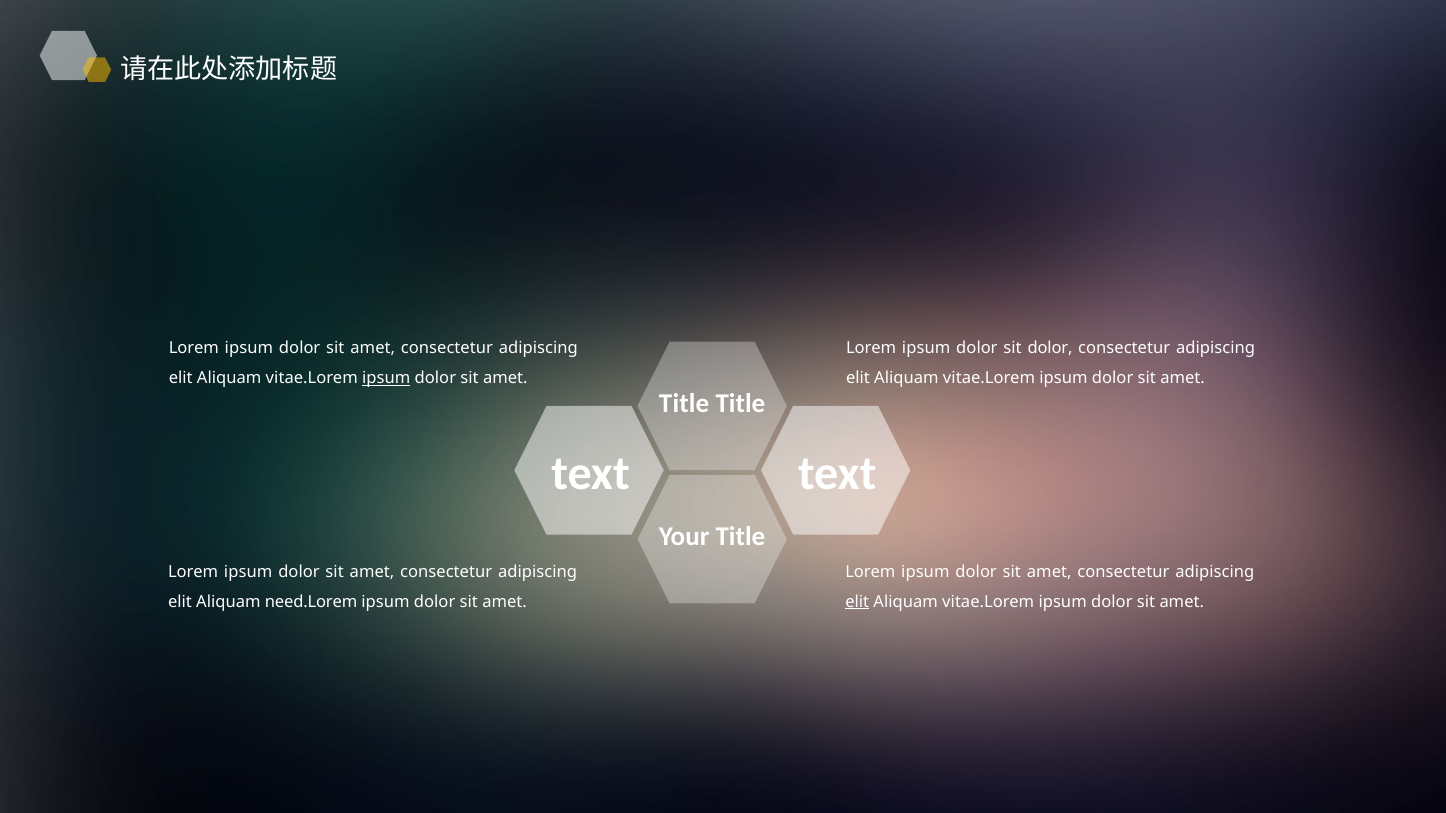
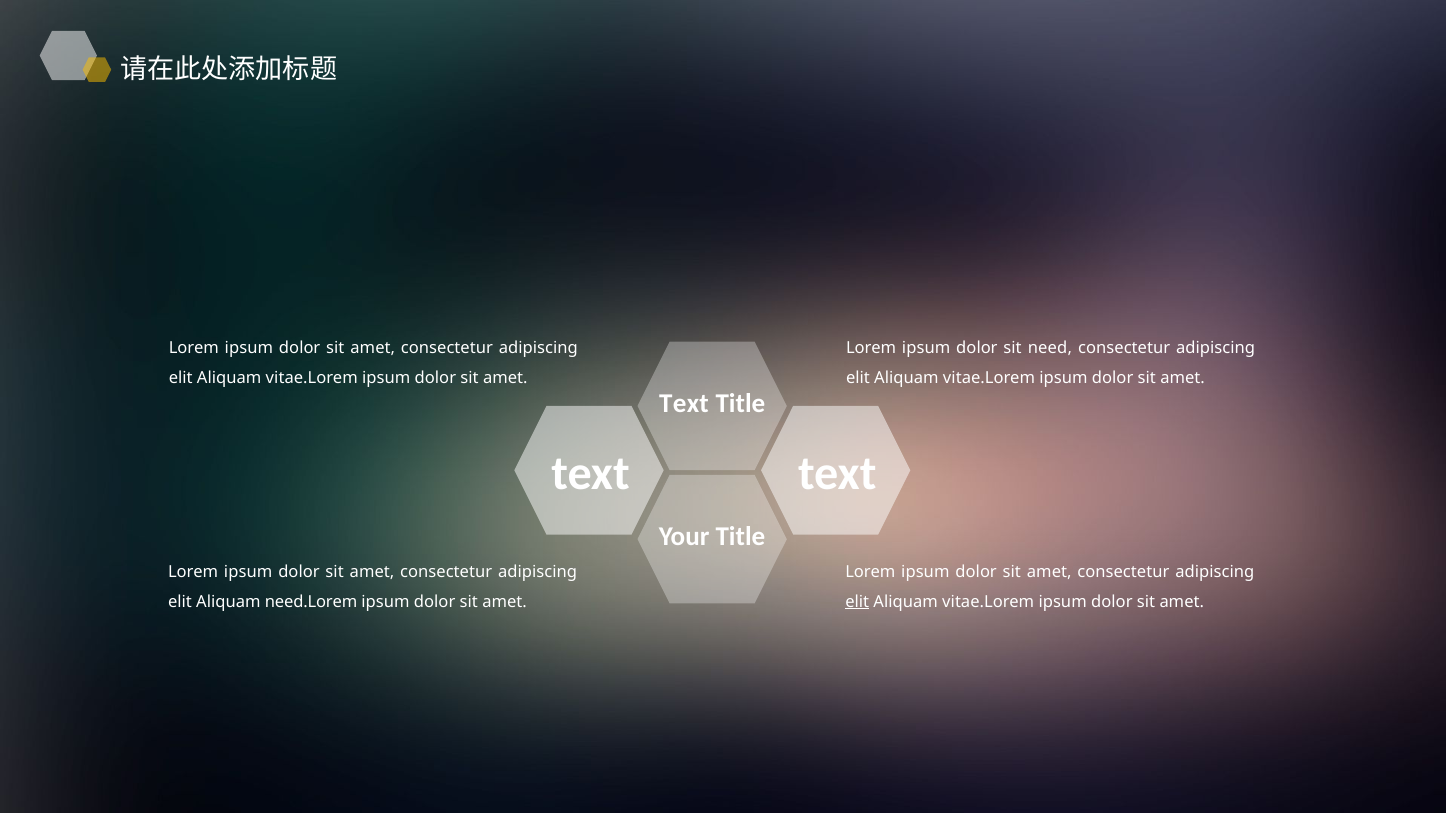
sit dolor: dolor -> need
ipsum at (386, 378) underline: present -> none
Title at (684, 404): Title -> Text
